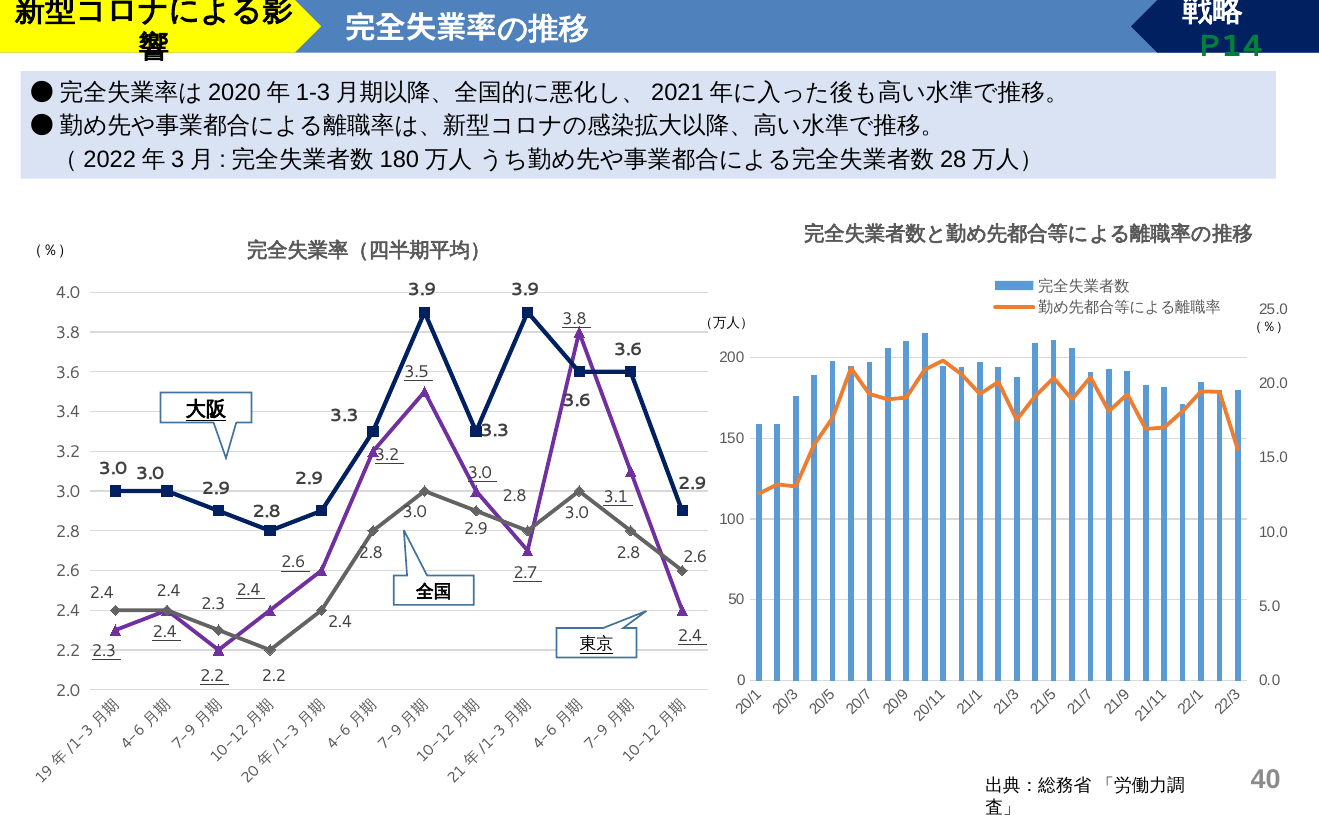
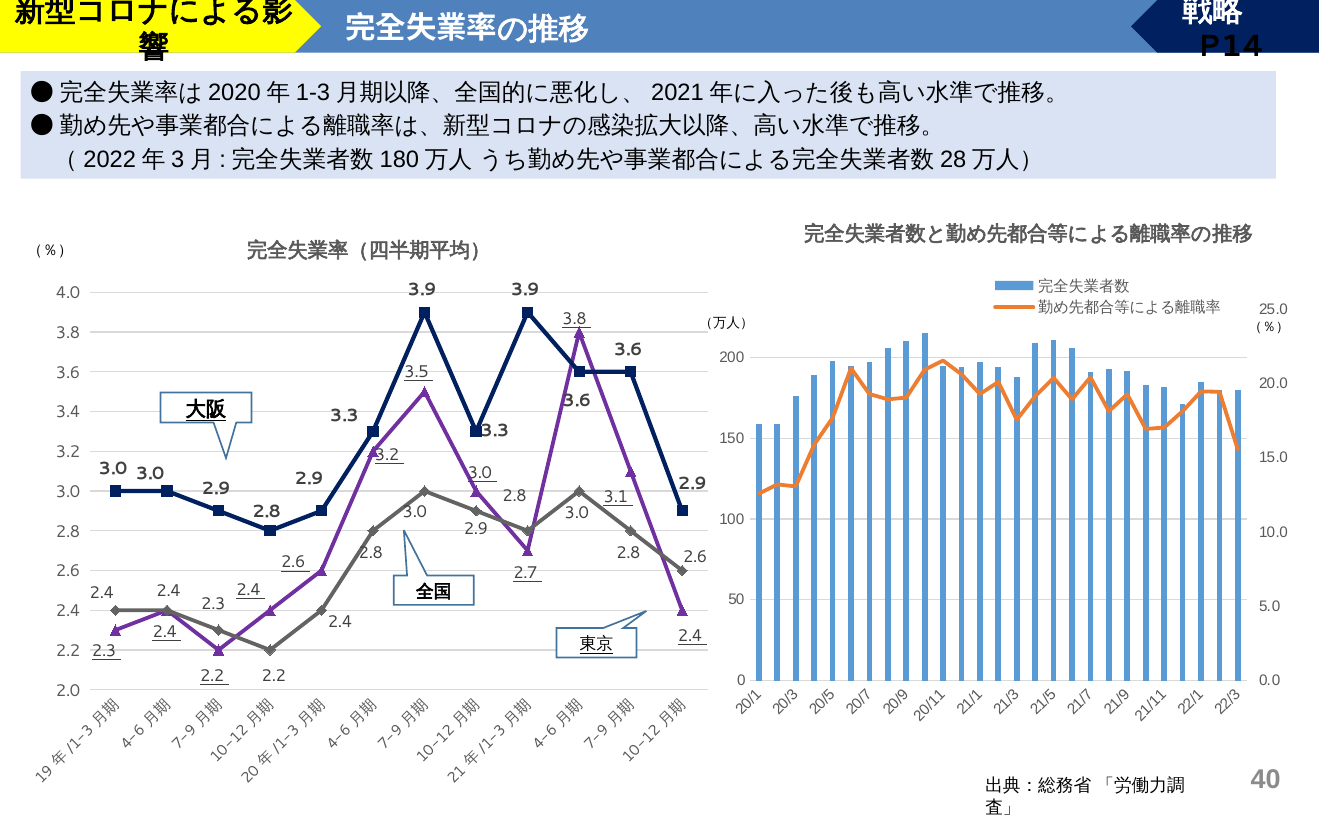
P14 colour: green -> black
